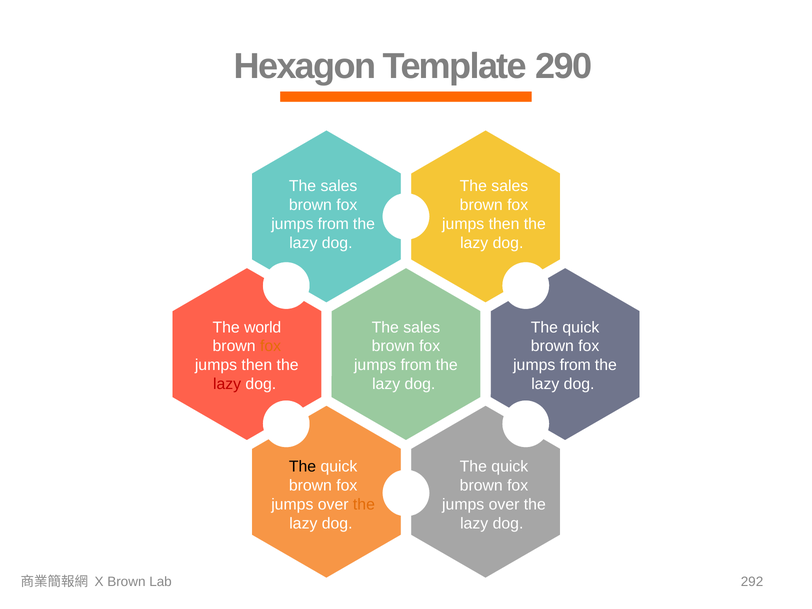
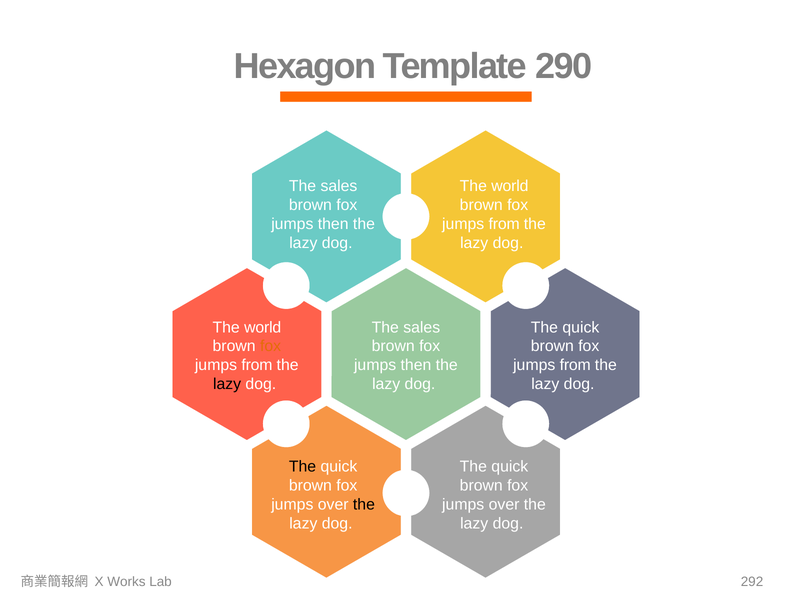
sales at (510, 186): sales -> world
from at (333, 224): from -> then
then at (504, 224): then -> from
then at (257, 365): then -> from
from at (416, 365): from -> then
lazy at (227, 384) colour: red -> black
the at (364, 504) colour: orange -> black
X Brown: Brown -> Works
